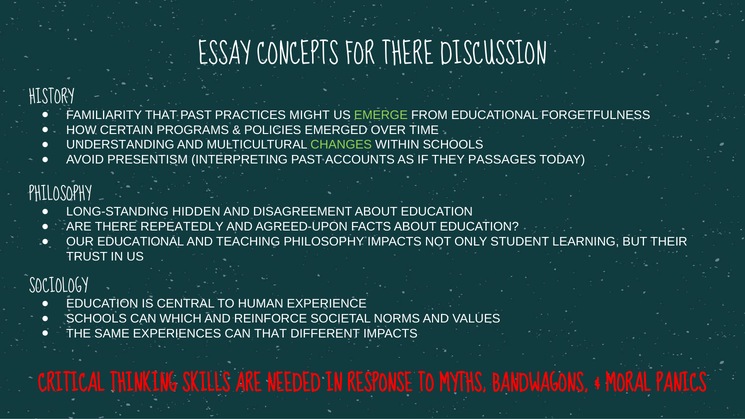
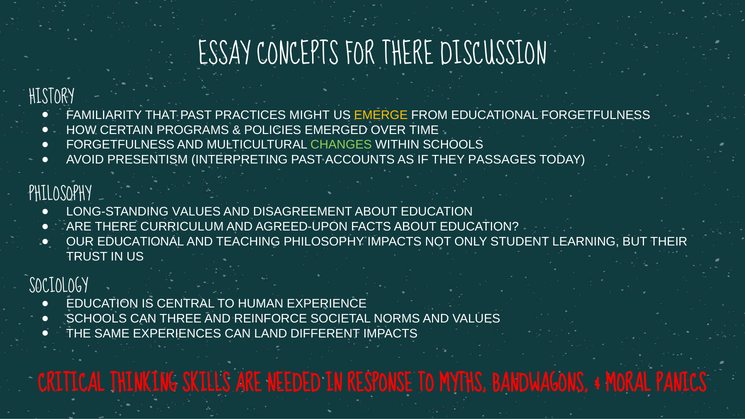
EMERGE colour: light green -> yellow
UNDERSTANDING at (120, 145): UNDERSTANDING -> FORGETFULNESS
LONG-STANDING HIDDEN: HIDDEN -> VALUES
REPEATEDLY: REPEATEDLY -> CURRICULUM
WHICH: WHICH -> THREE
CAN THAT: THAT -> LAND
